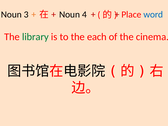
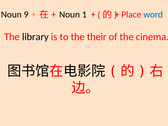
3: 3 -> 9
4: 4 -> 1
library colour: green -> black
each: each -> their
